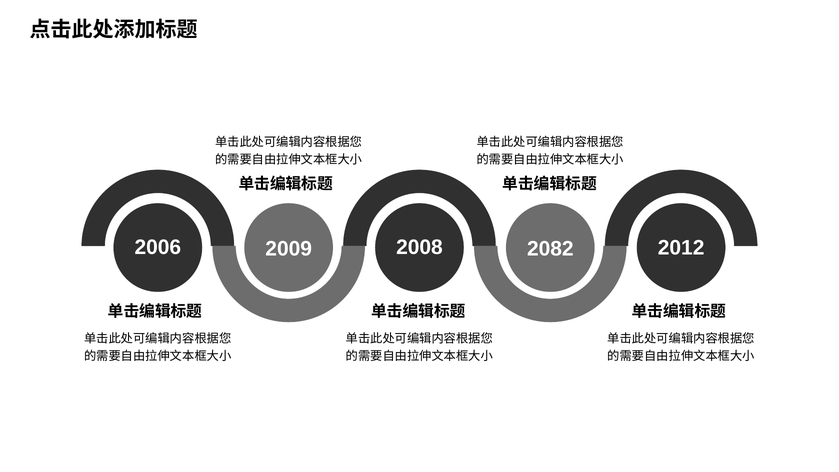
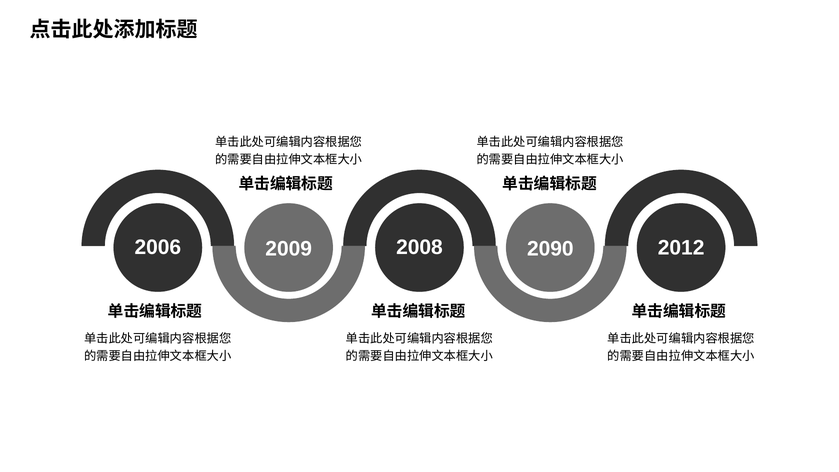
2082: 2082 -> 2090
